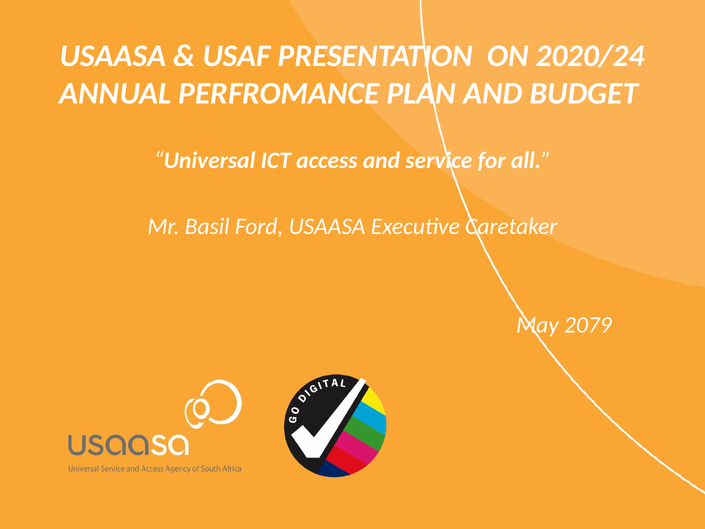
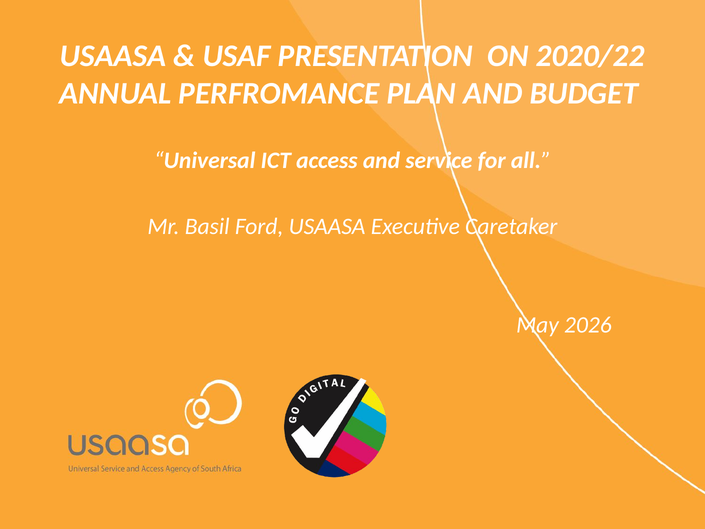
2020/24: 2020/24 -> 2020/22
2079: 2079 -> 2026
